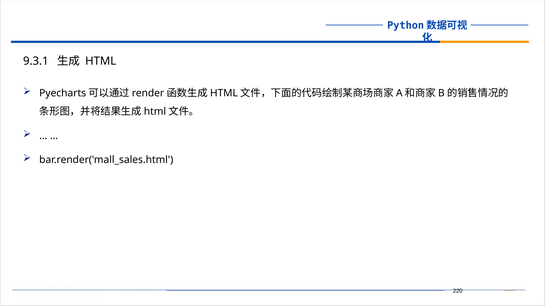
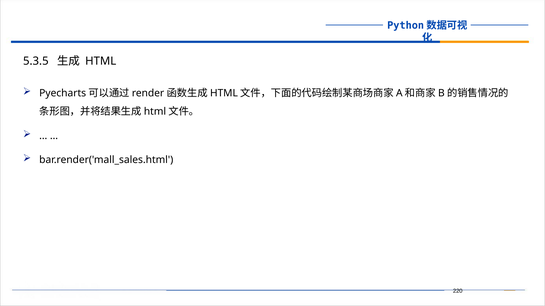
9.3.1: 9.3.1 -> 5.3.5
